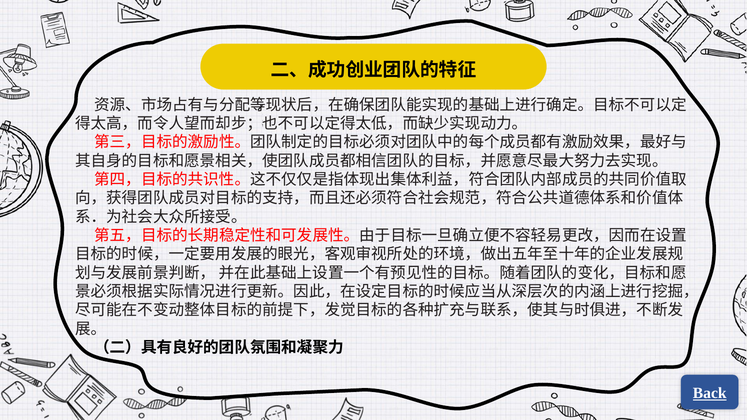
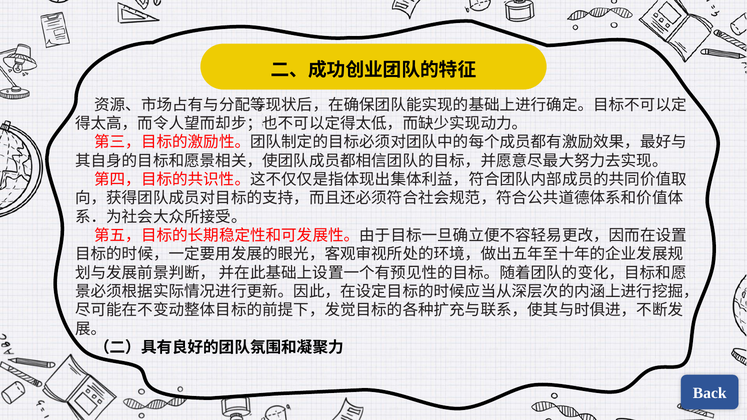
Back underline: present -> none
